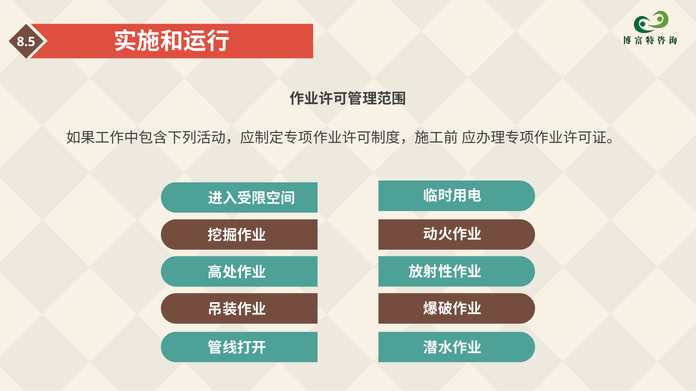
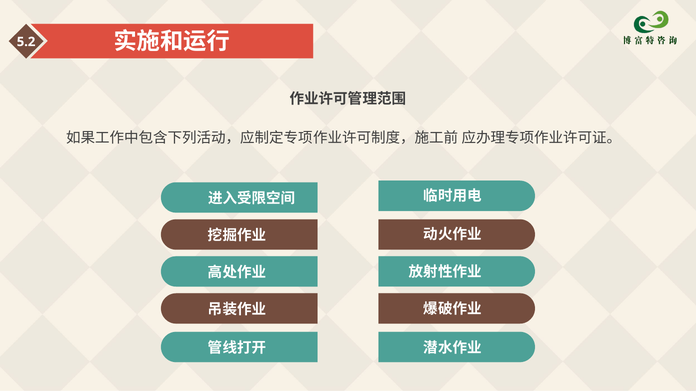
8.5: 8.5 -> 5.2
